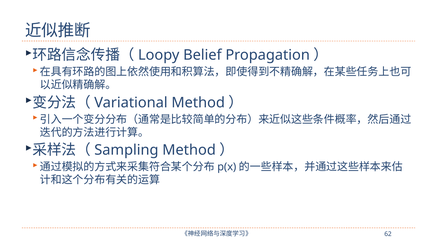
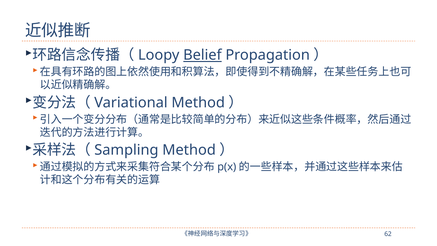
Belief underline: none -> present
